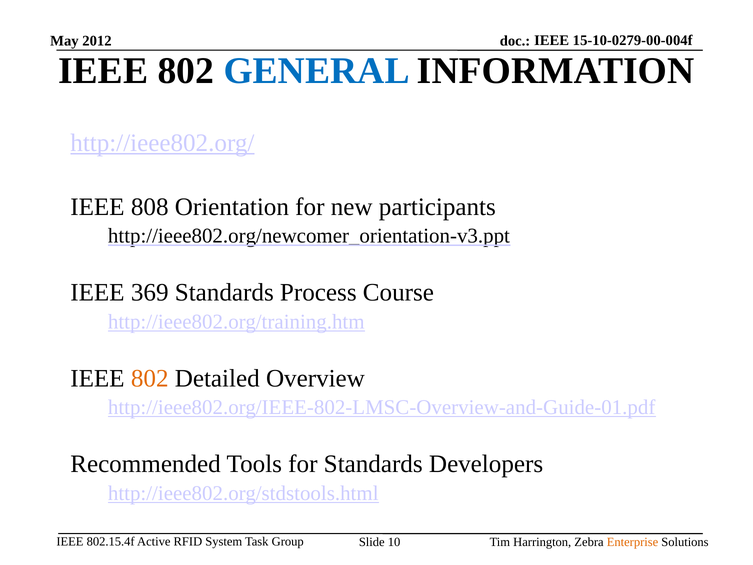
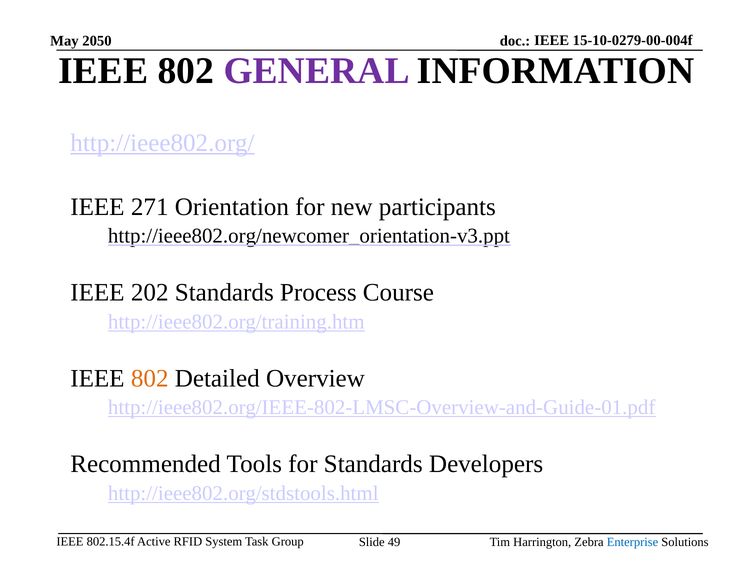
2012: 2012 -> 2050
GENERAL colour: blue -> purple
808: 808 -> 271
369: 369 -> 202
Enterprise colour: orange -> blue
10: 10 -> 49
